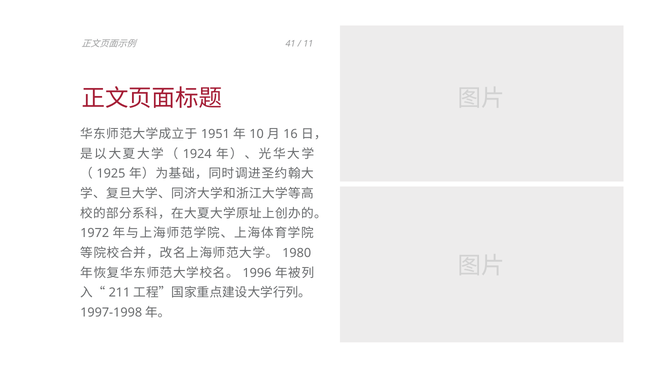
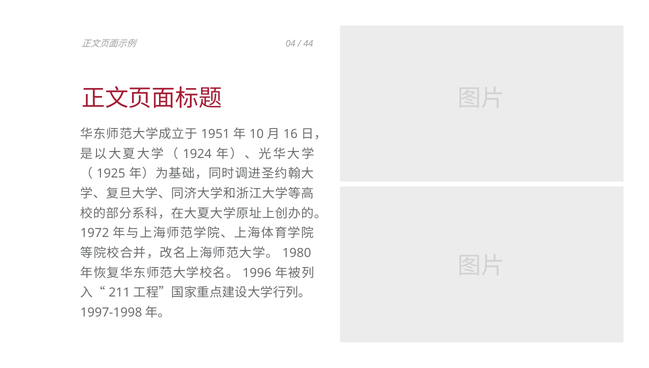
41: 41 -> 04
11: 11 -> 44
